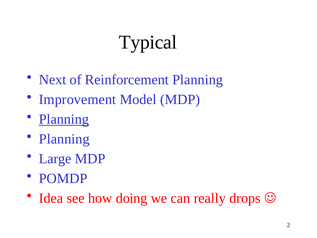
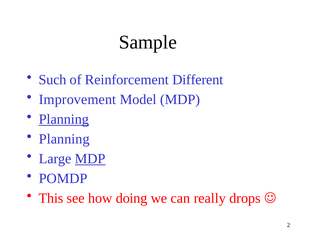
Typical: Typical -> Sample
Next: Next -> Such
Reinforcement Planning: Planning -> Different
MDP at (90, 159) underline: none -> present
Idea: Idea -> This
